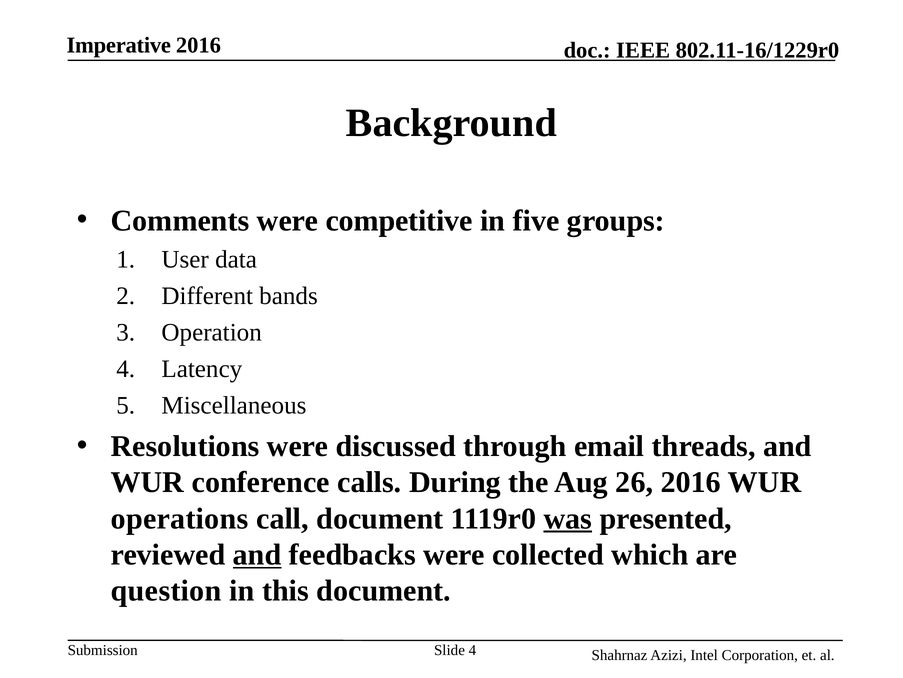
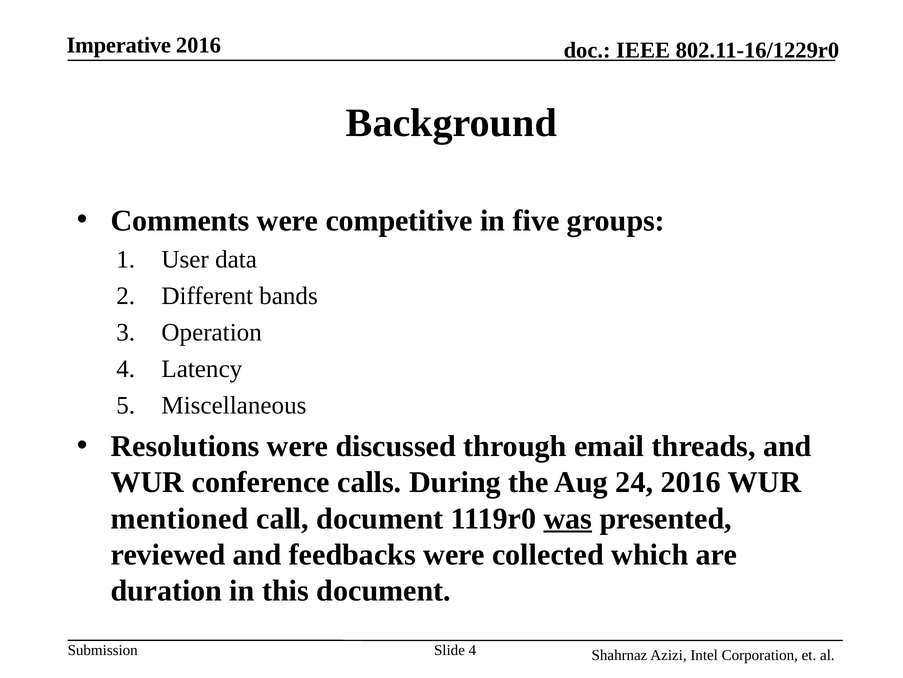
26: 26 -> 24
operations: operations -> mentioned
and at (257, 554) underline: present -> none
question: question -> duration
